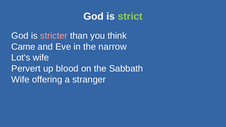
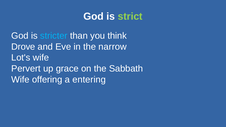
stricter colour: pink -> light blue
Came: Came -> Drove
blood: blood -> grace
stranger: stranger -> entering
